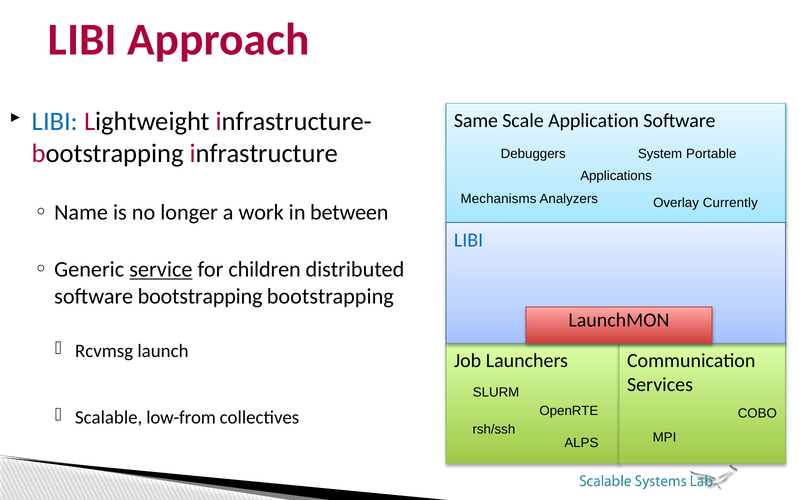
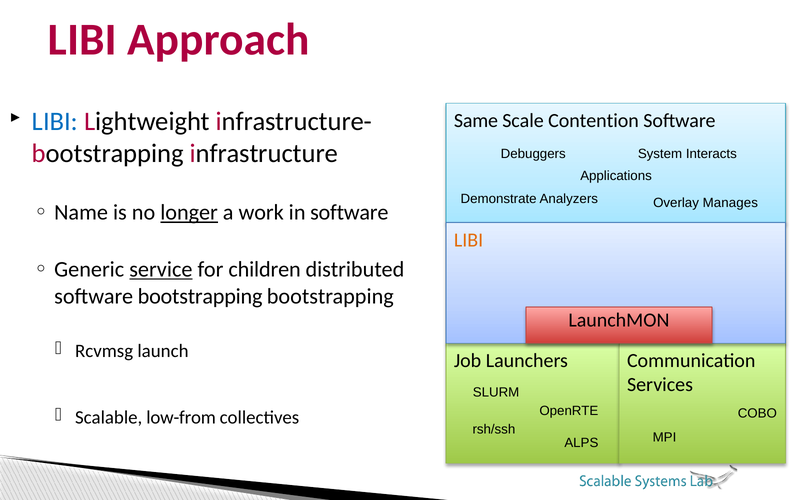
Application: Application -> Contention
Portable: Portable -> Interacts
Mechanisms: Mechanisms -> Demonstrate
Currently: Currently -> Manages
longer underline: none -> present
in between: between -> software
LIBI at (469, 240) colour: blue -> orange
